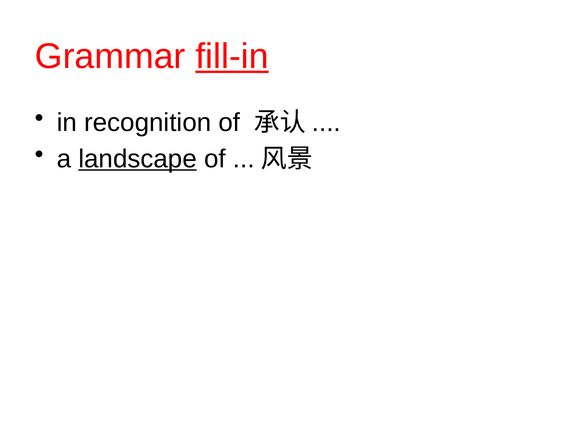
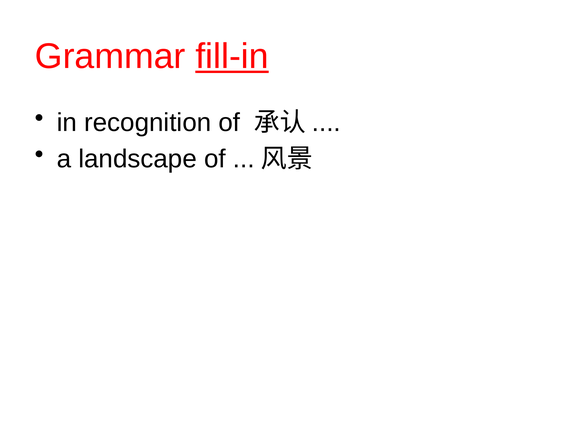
landscape underline: present -> none
